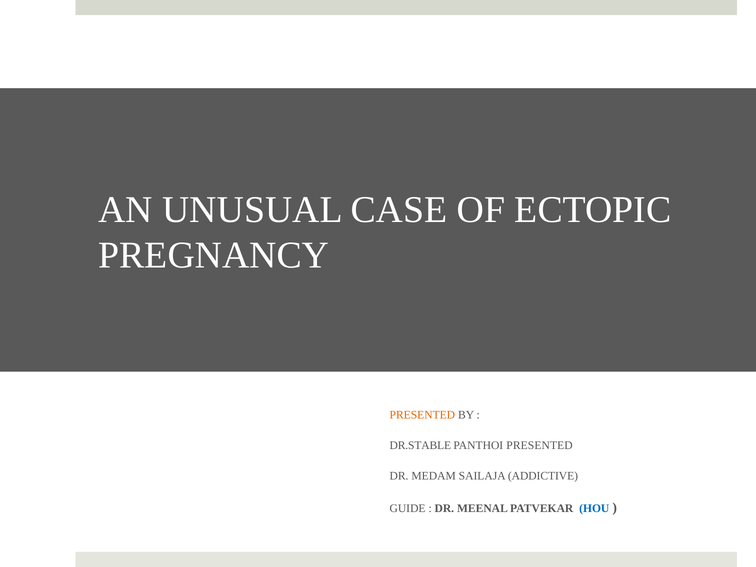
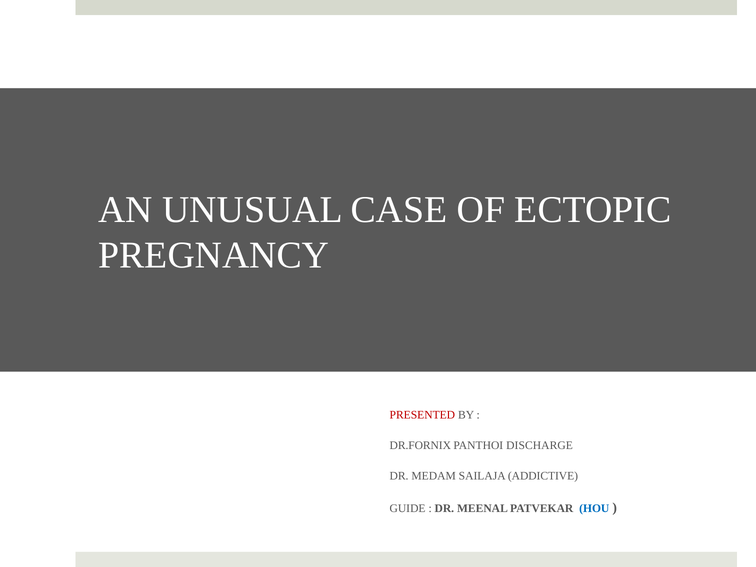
PRESENTED at (422, 415) colour: orange -> red
DR.STABLE: DR.STABLE -> DR.FORNIX
PANTHOI PRESENTED: PRESENTED -> DISCHARGE
